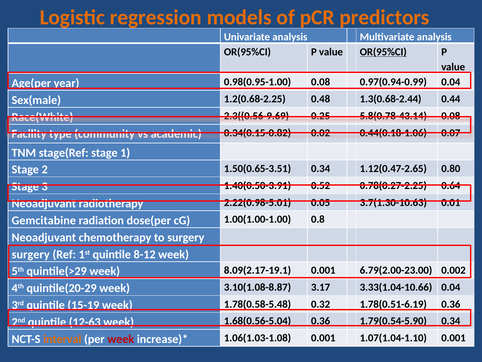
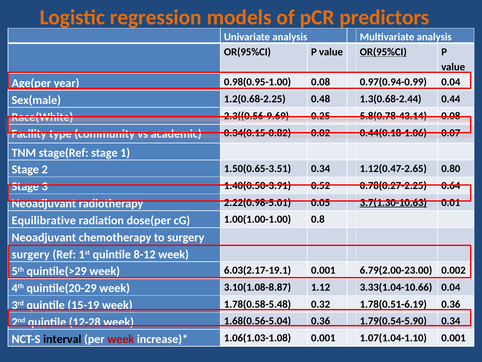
3.7(1.30-10.63 underline: none -> present
Gemcitabine: Gemcitabine -> Equilibrative
8.09(2.17-19.1: 8.09(2.17-19.1 -> 6.03(2.17-19.1
3.17: 3.17 -> 1.12
12-63: 12-63 -> 12-28
interval colour: orange -> black
